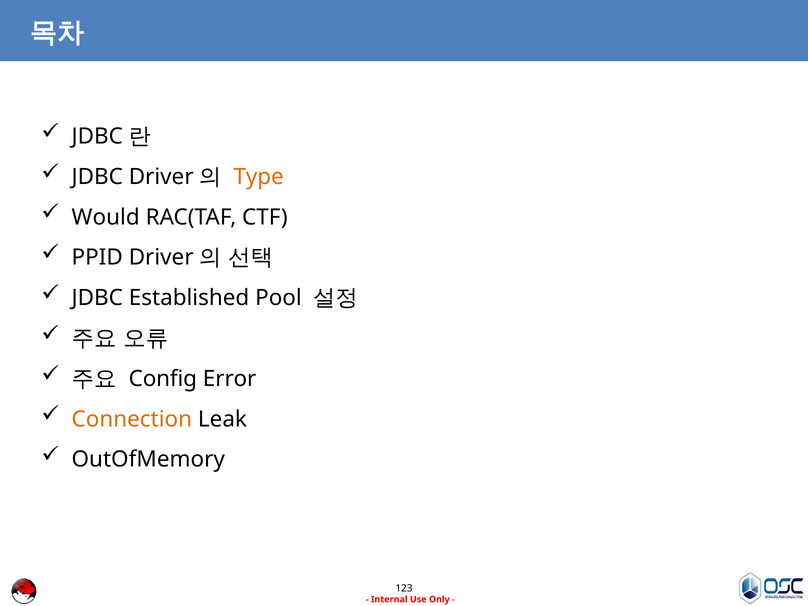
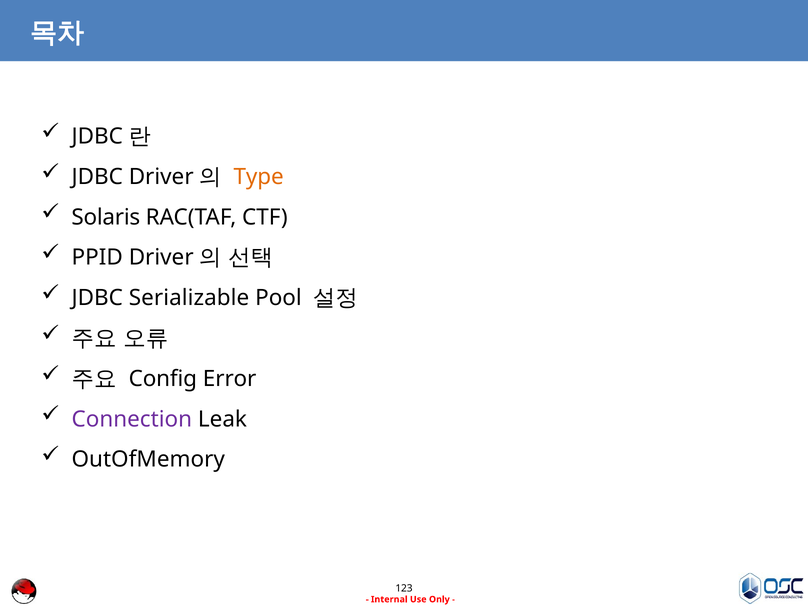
Would: Would -> Solaris
Established: Established -> Serializable
Connection colour: orange -> purple
